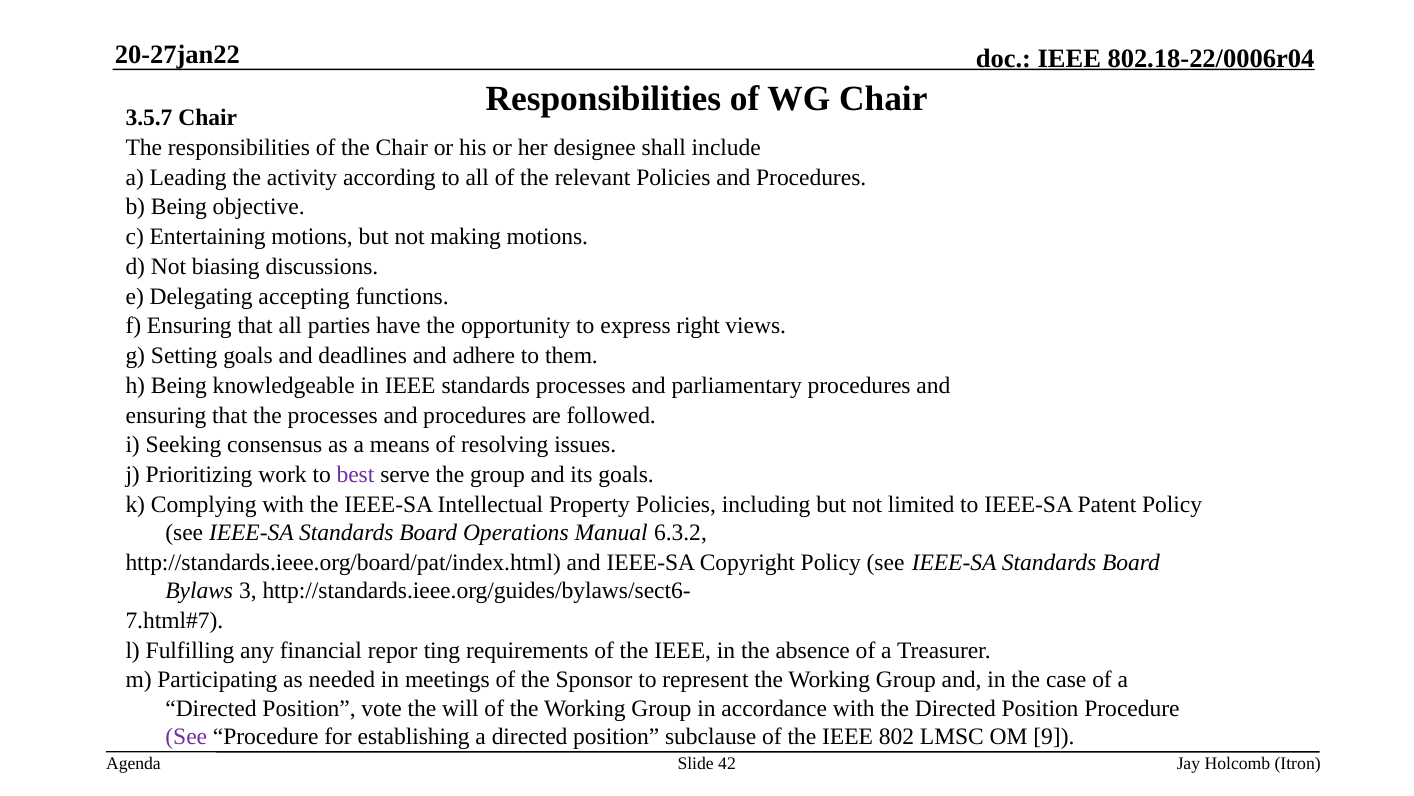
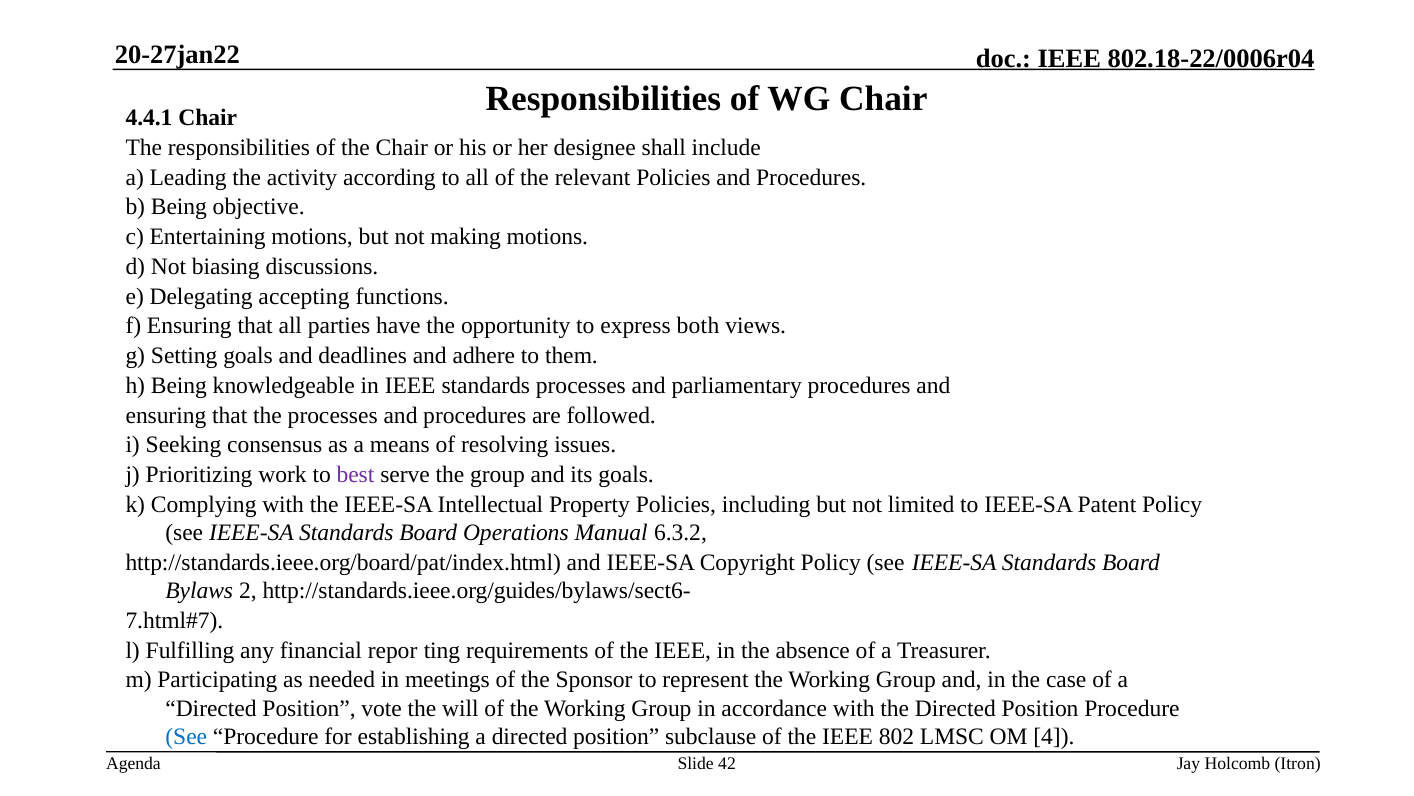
3.5.7: 3.5.7 -> 4.4.1
right: right -> both
3: 3 -> 2
See at (186, 736) colour: purple -> blue
9: 9 -> 4
